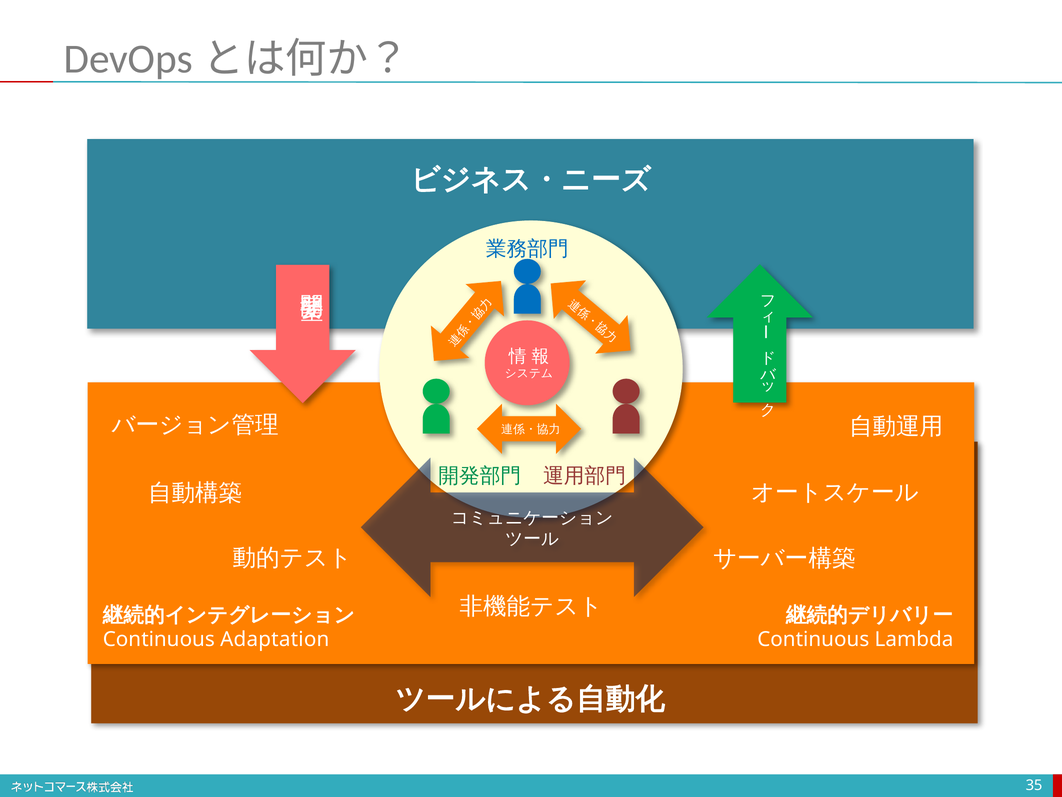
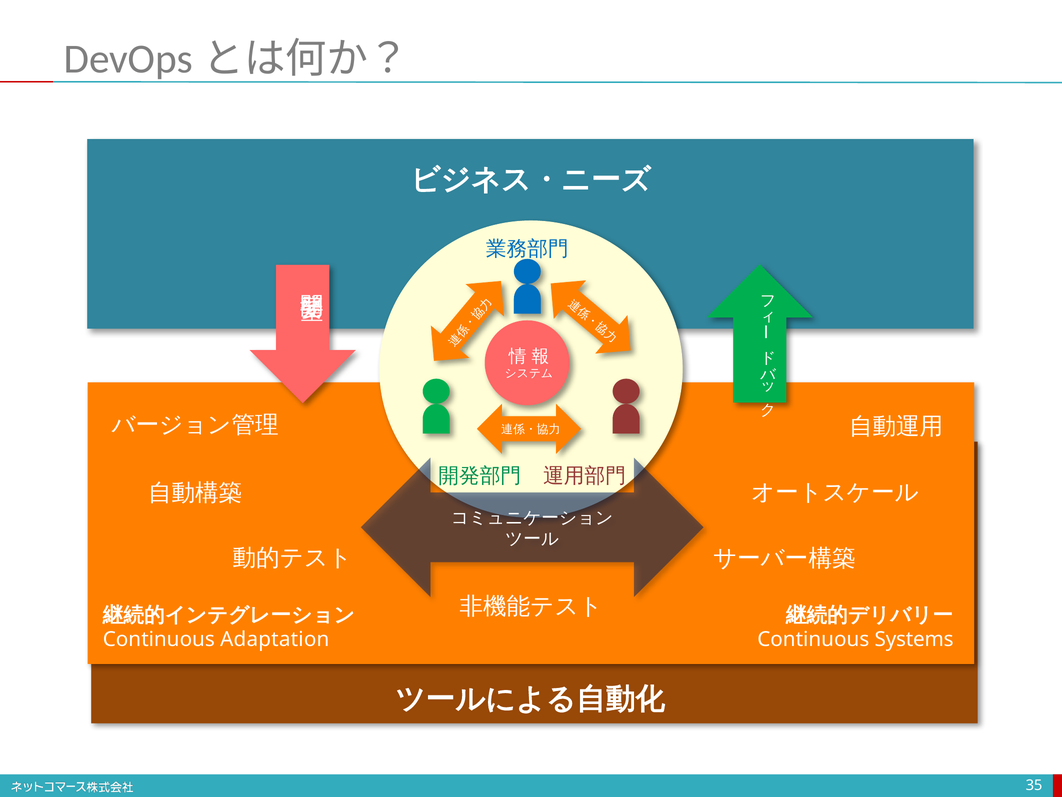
Lambda: Lambda -> Systems
